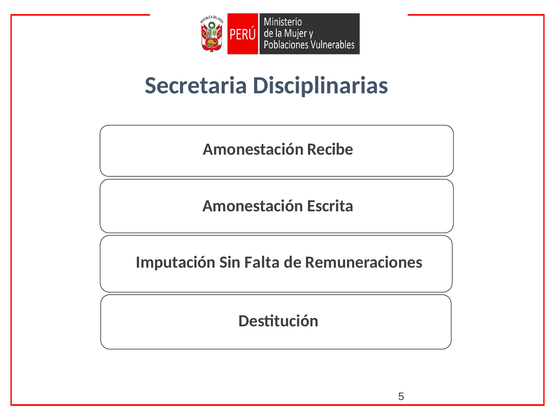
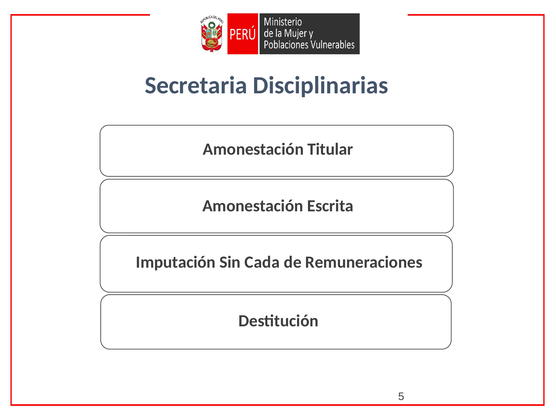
Recibe: Recibe -> Titular
Falta: Falta -> Cada
